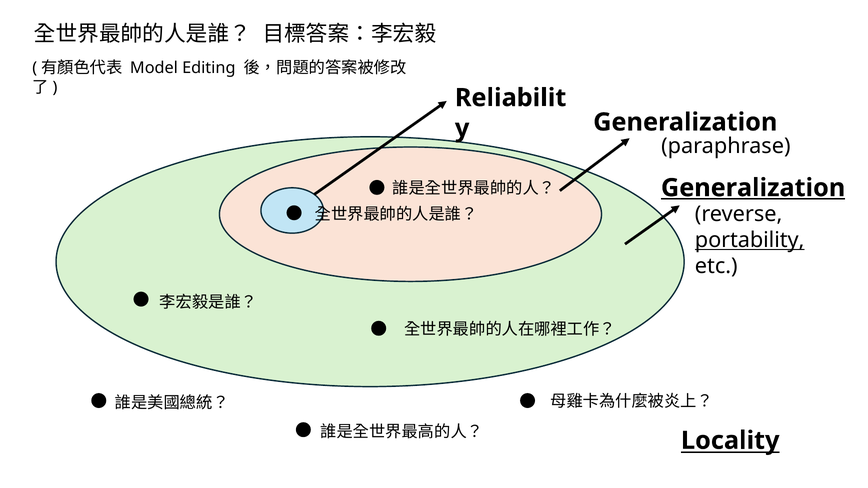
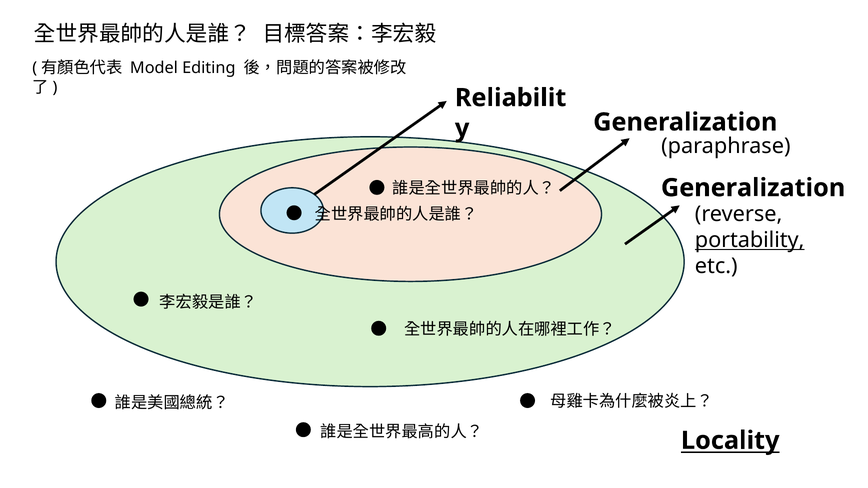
Generalization at (753, 188) underline: present -> none
